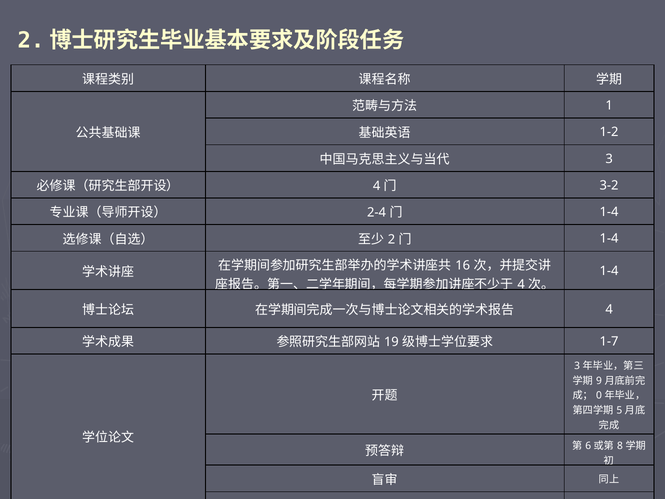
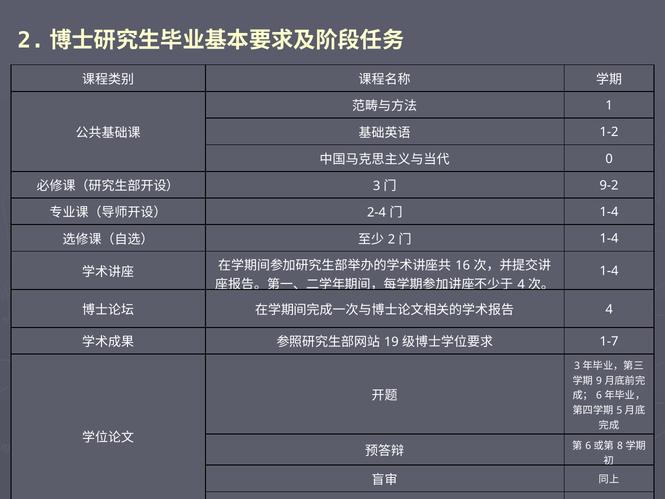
3 at (609, 159): 3 -> 0
4 at (377, 186): 4 -> 3
3-2: 3-2 -> 9-2
0 at (599, 395): 0 -> 6
